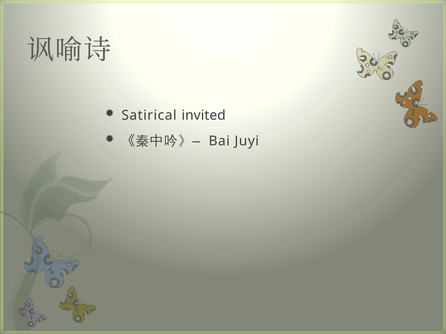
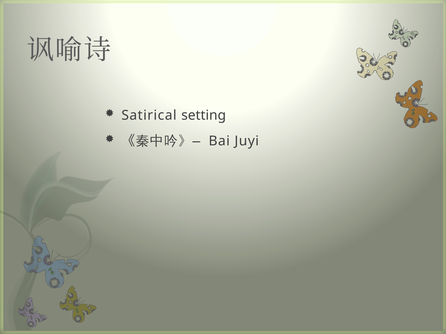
invited: invited -> setting
